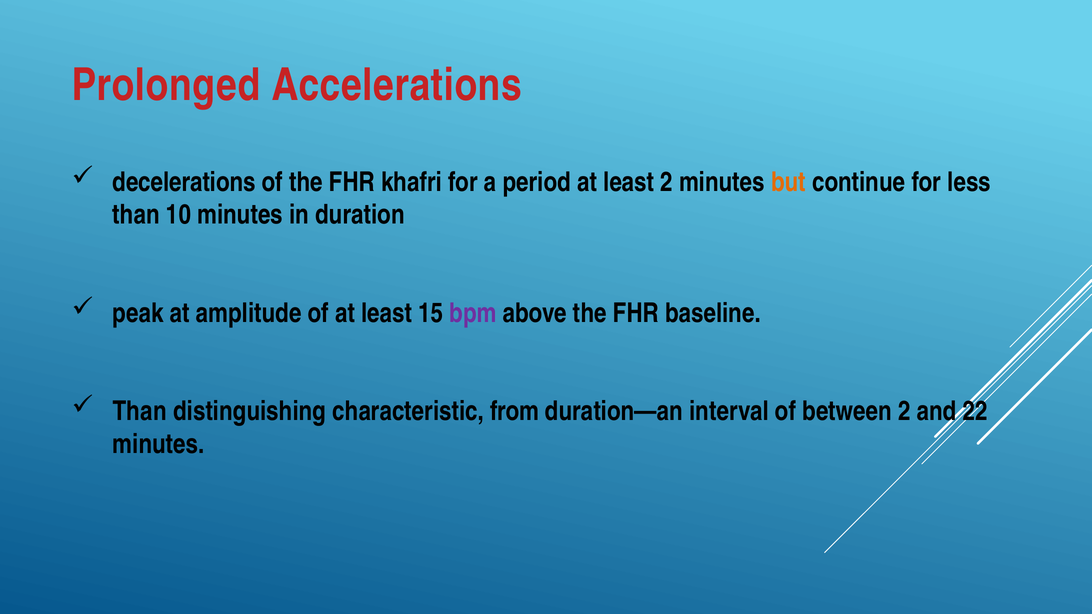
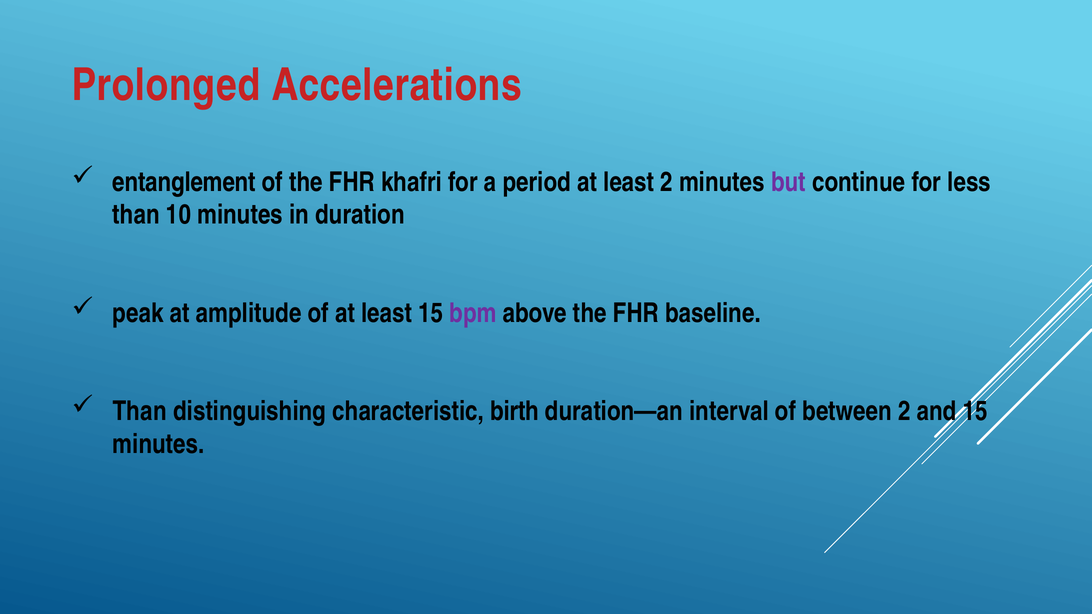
decelerations: decelerations -> entanglement
but colour: orange -> purple
from: from -> birth
and 22: 22 -> 15
